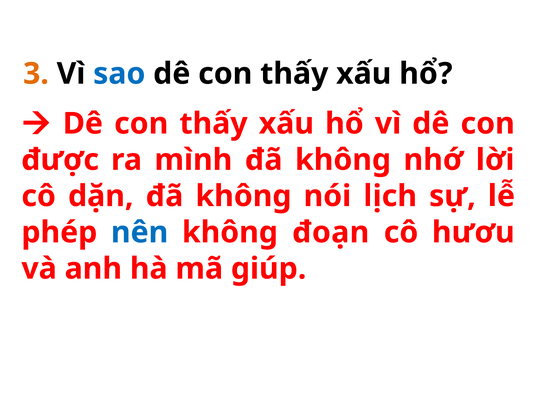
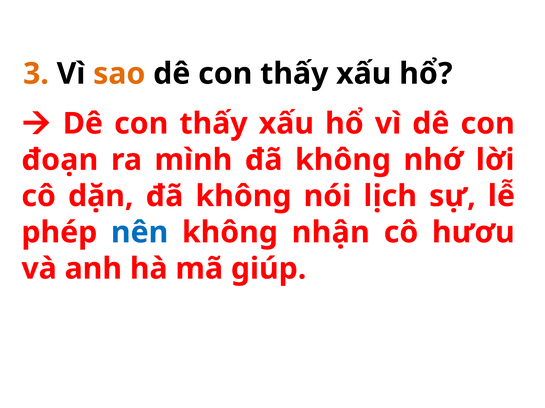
sao colour: blue -> orange
được: được -> đoạn
đoạn: đoạn -> nhận
